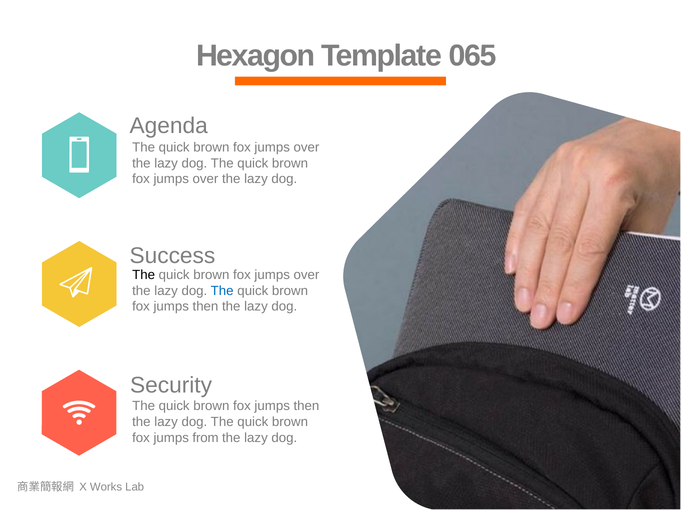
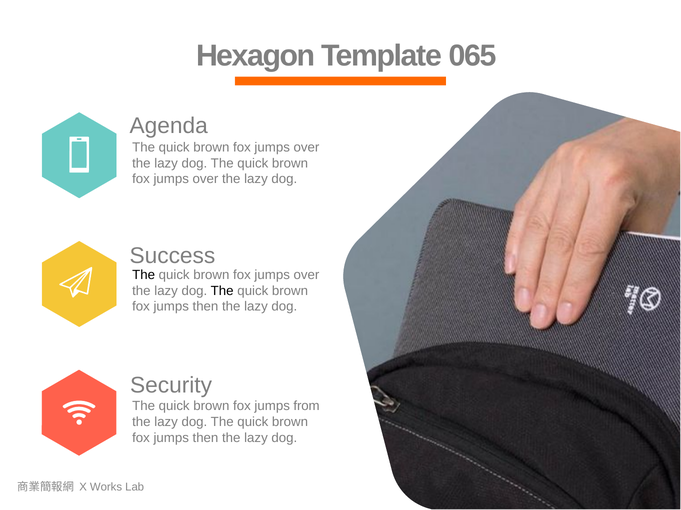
The at (222, 291) colour: blue -> black
then at (306, 407): then -> from
from at (206, 438): from -> then
